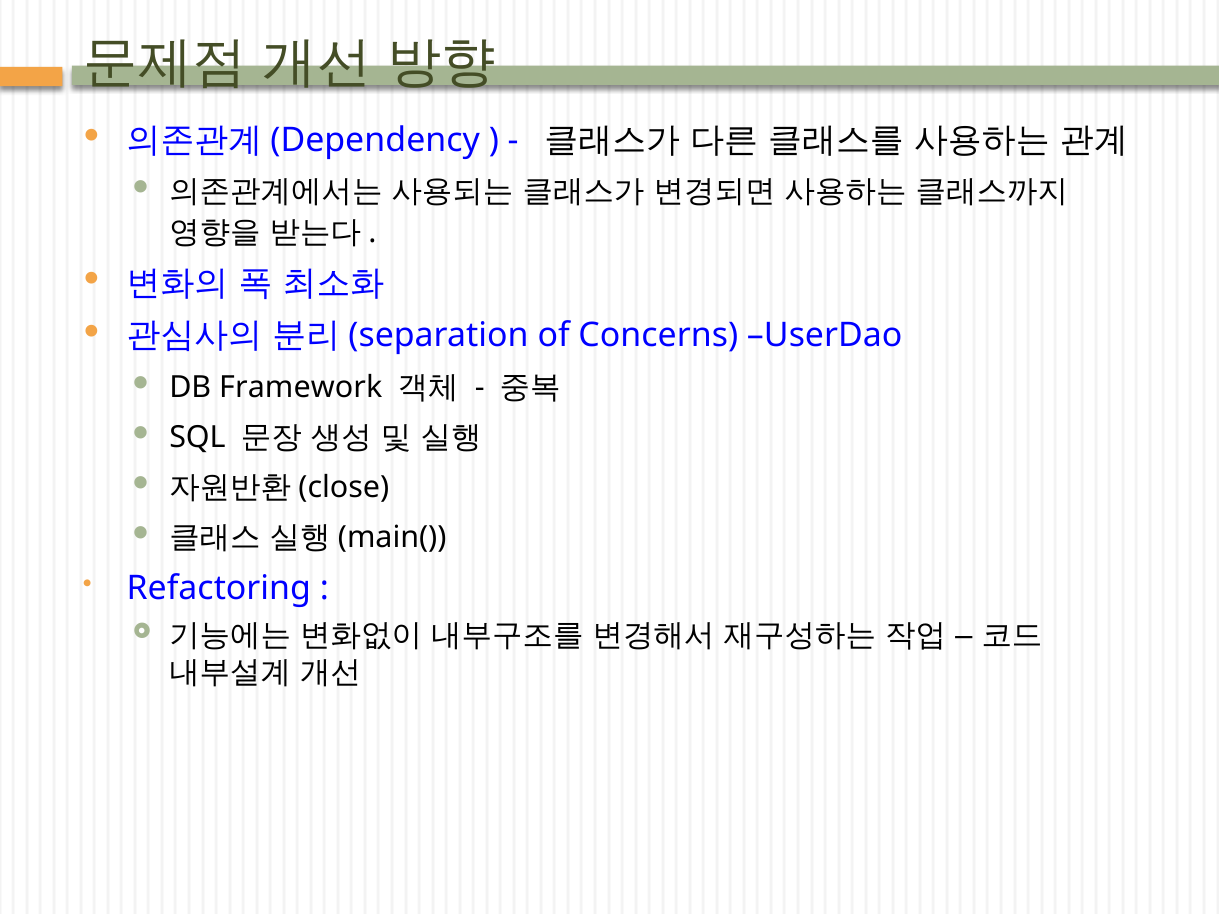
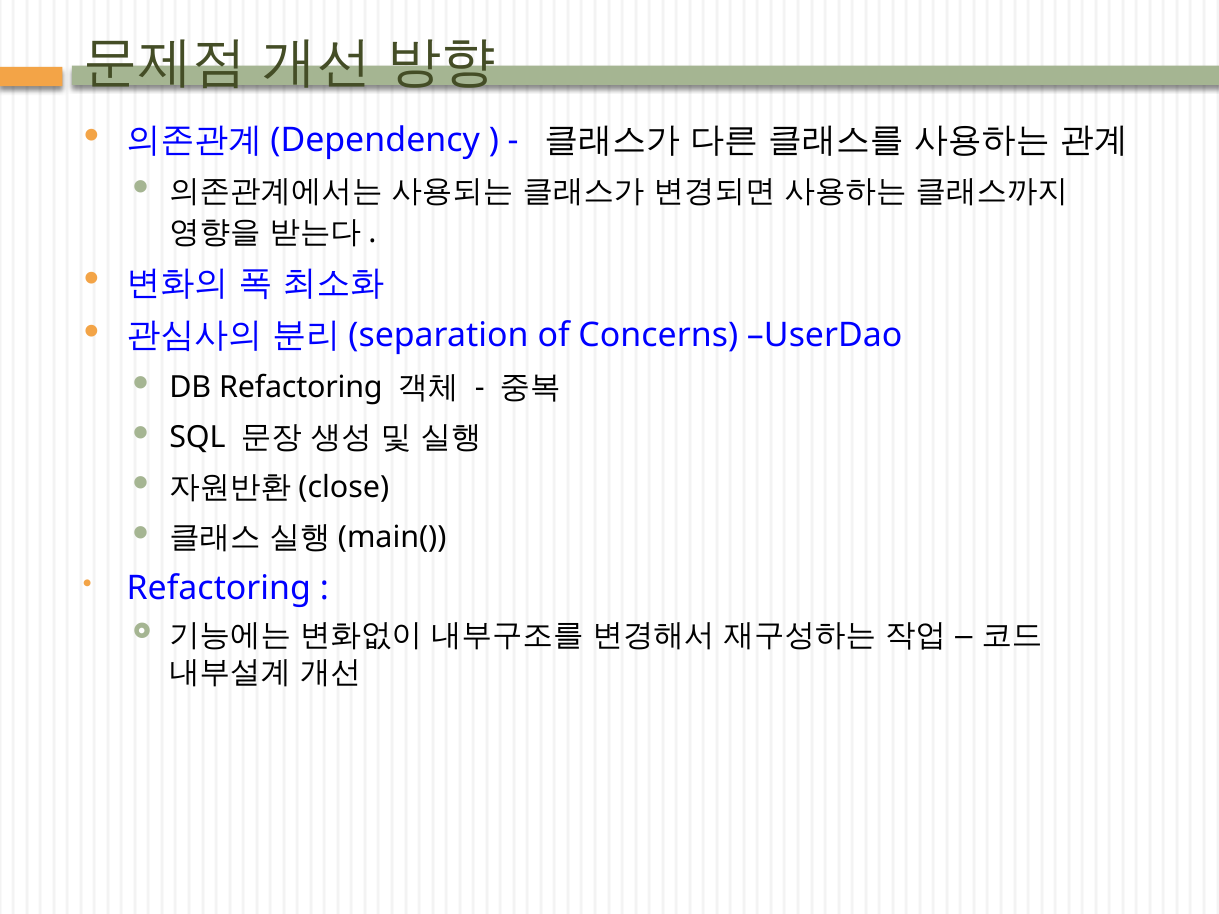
DB Framework: Framework -> Refactoring
